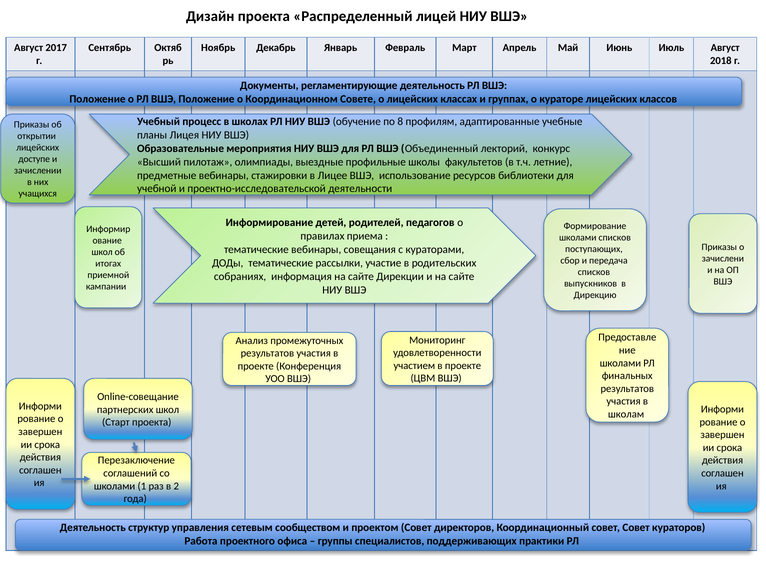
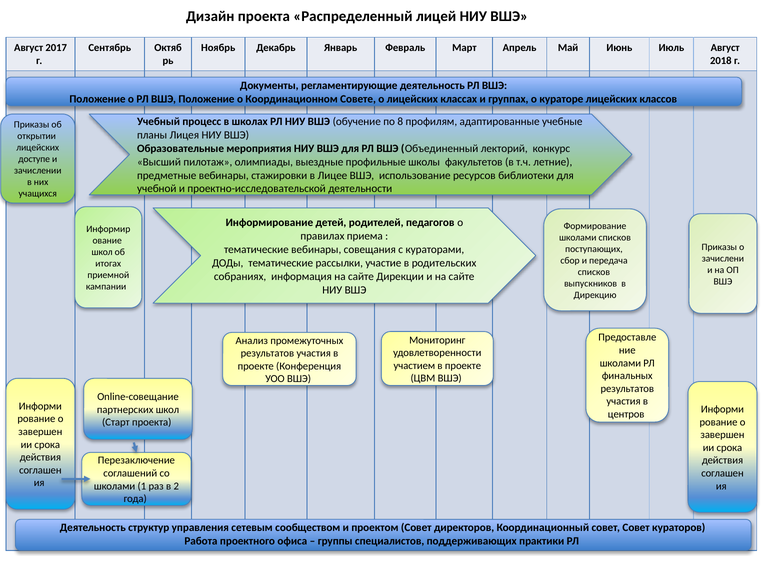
школам at (626, 414): школам -> центров
